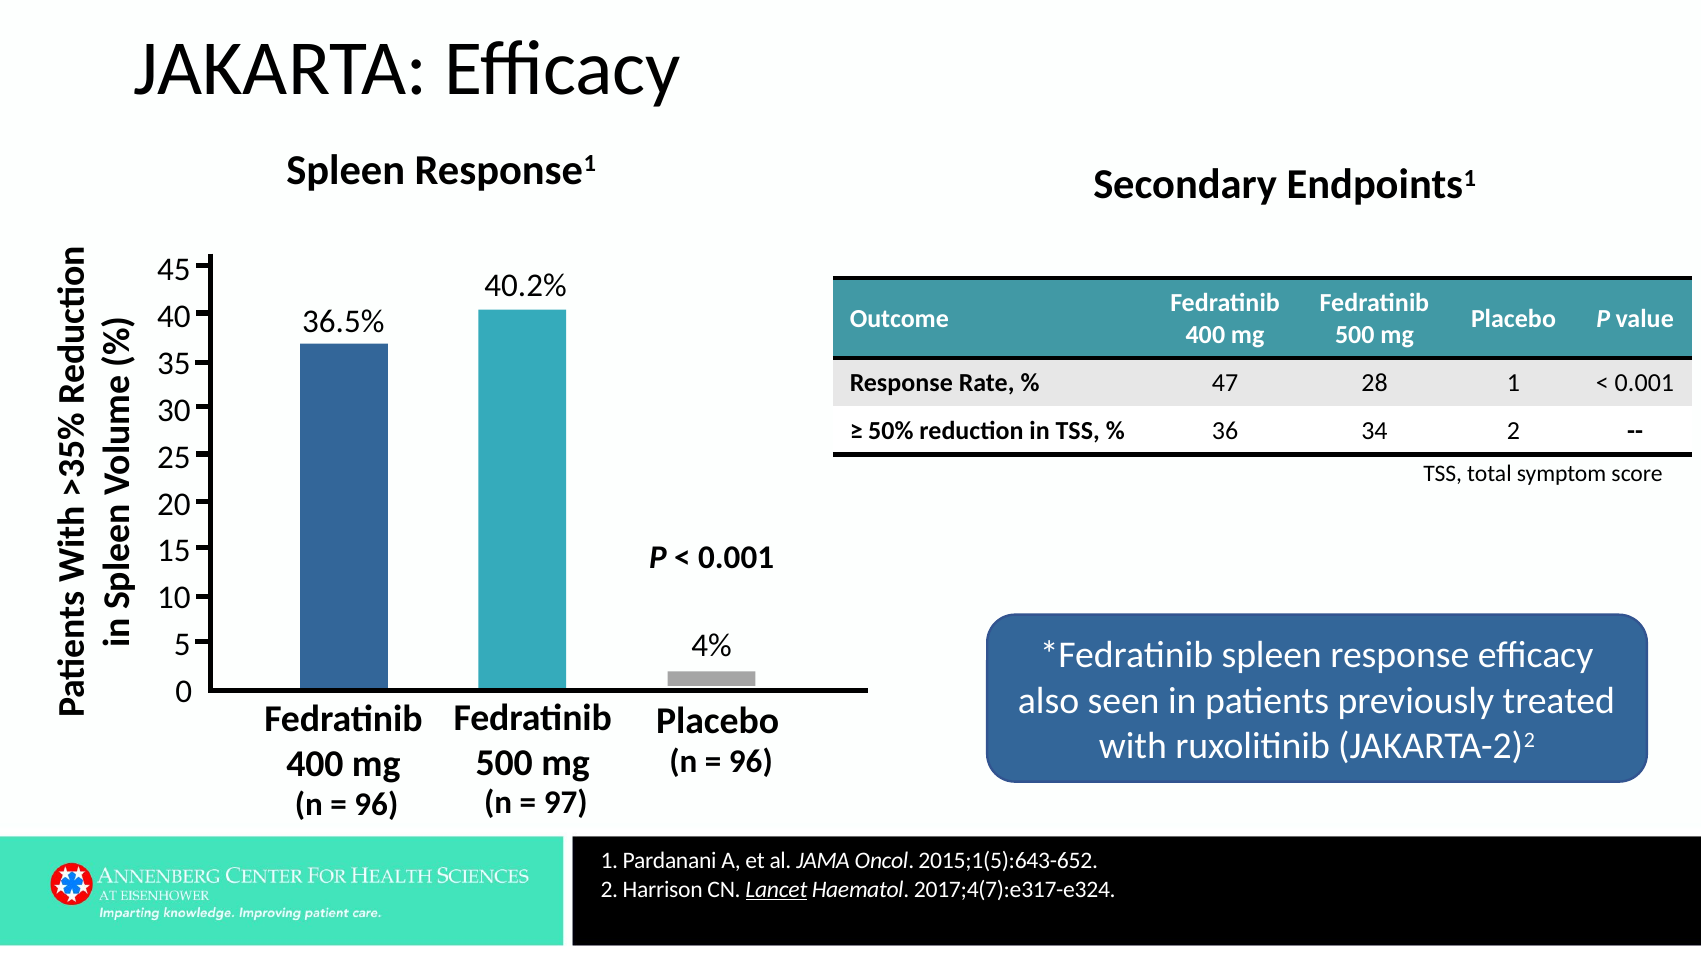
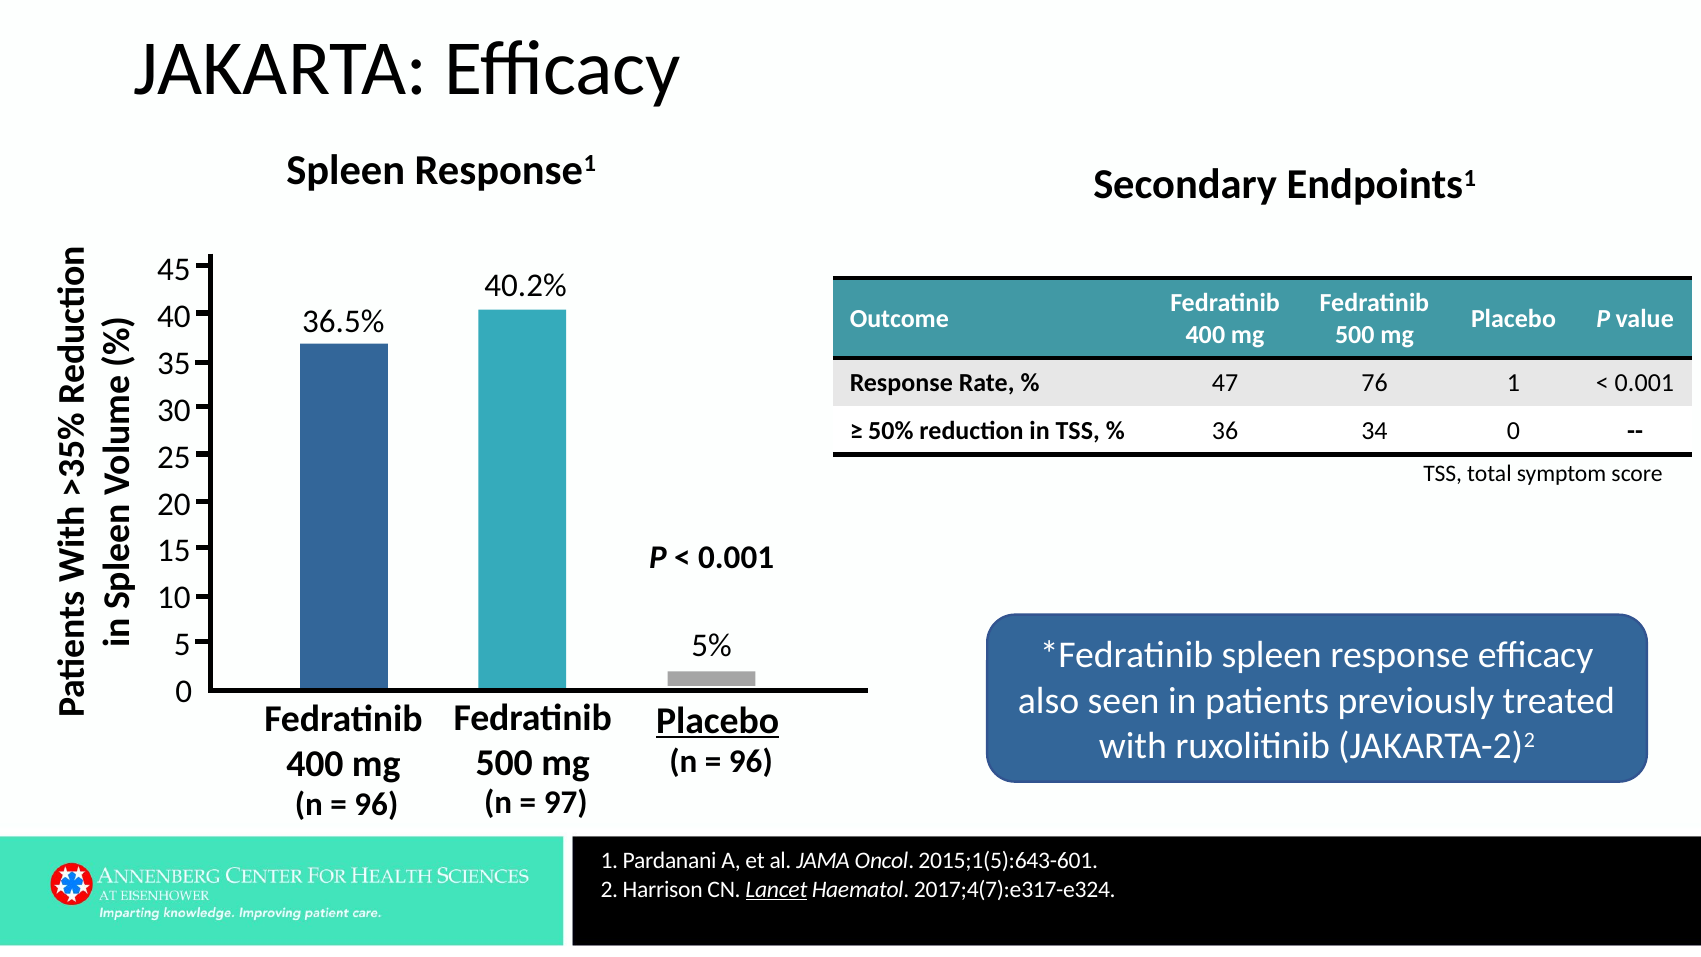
28: 28 -> 76
34 2: 2 -> 0
4%: 4% -> 5%
Placebo at (718, 721) underline: none -> present
2015;1(5):643-652: 2015;1(5):643-652 -> 2015;1(5):643-601
